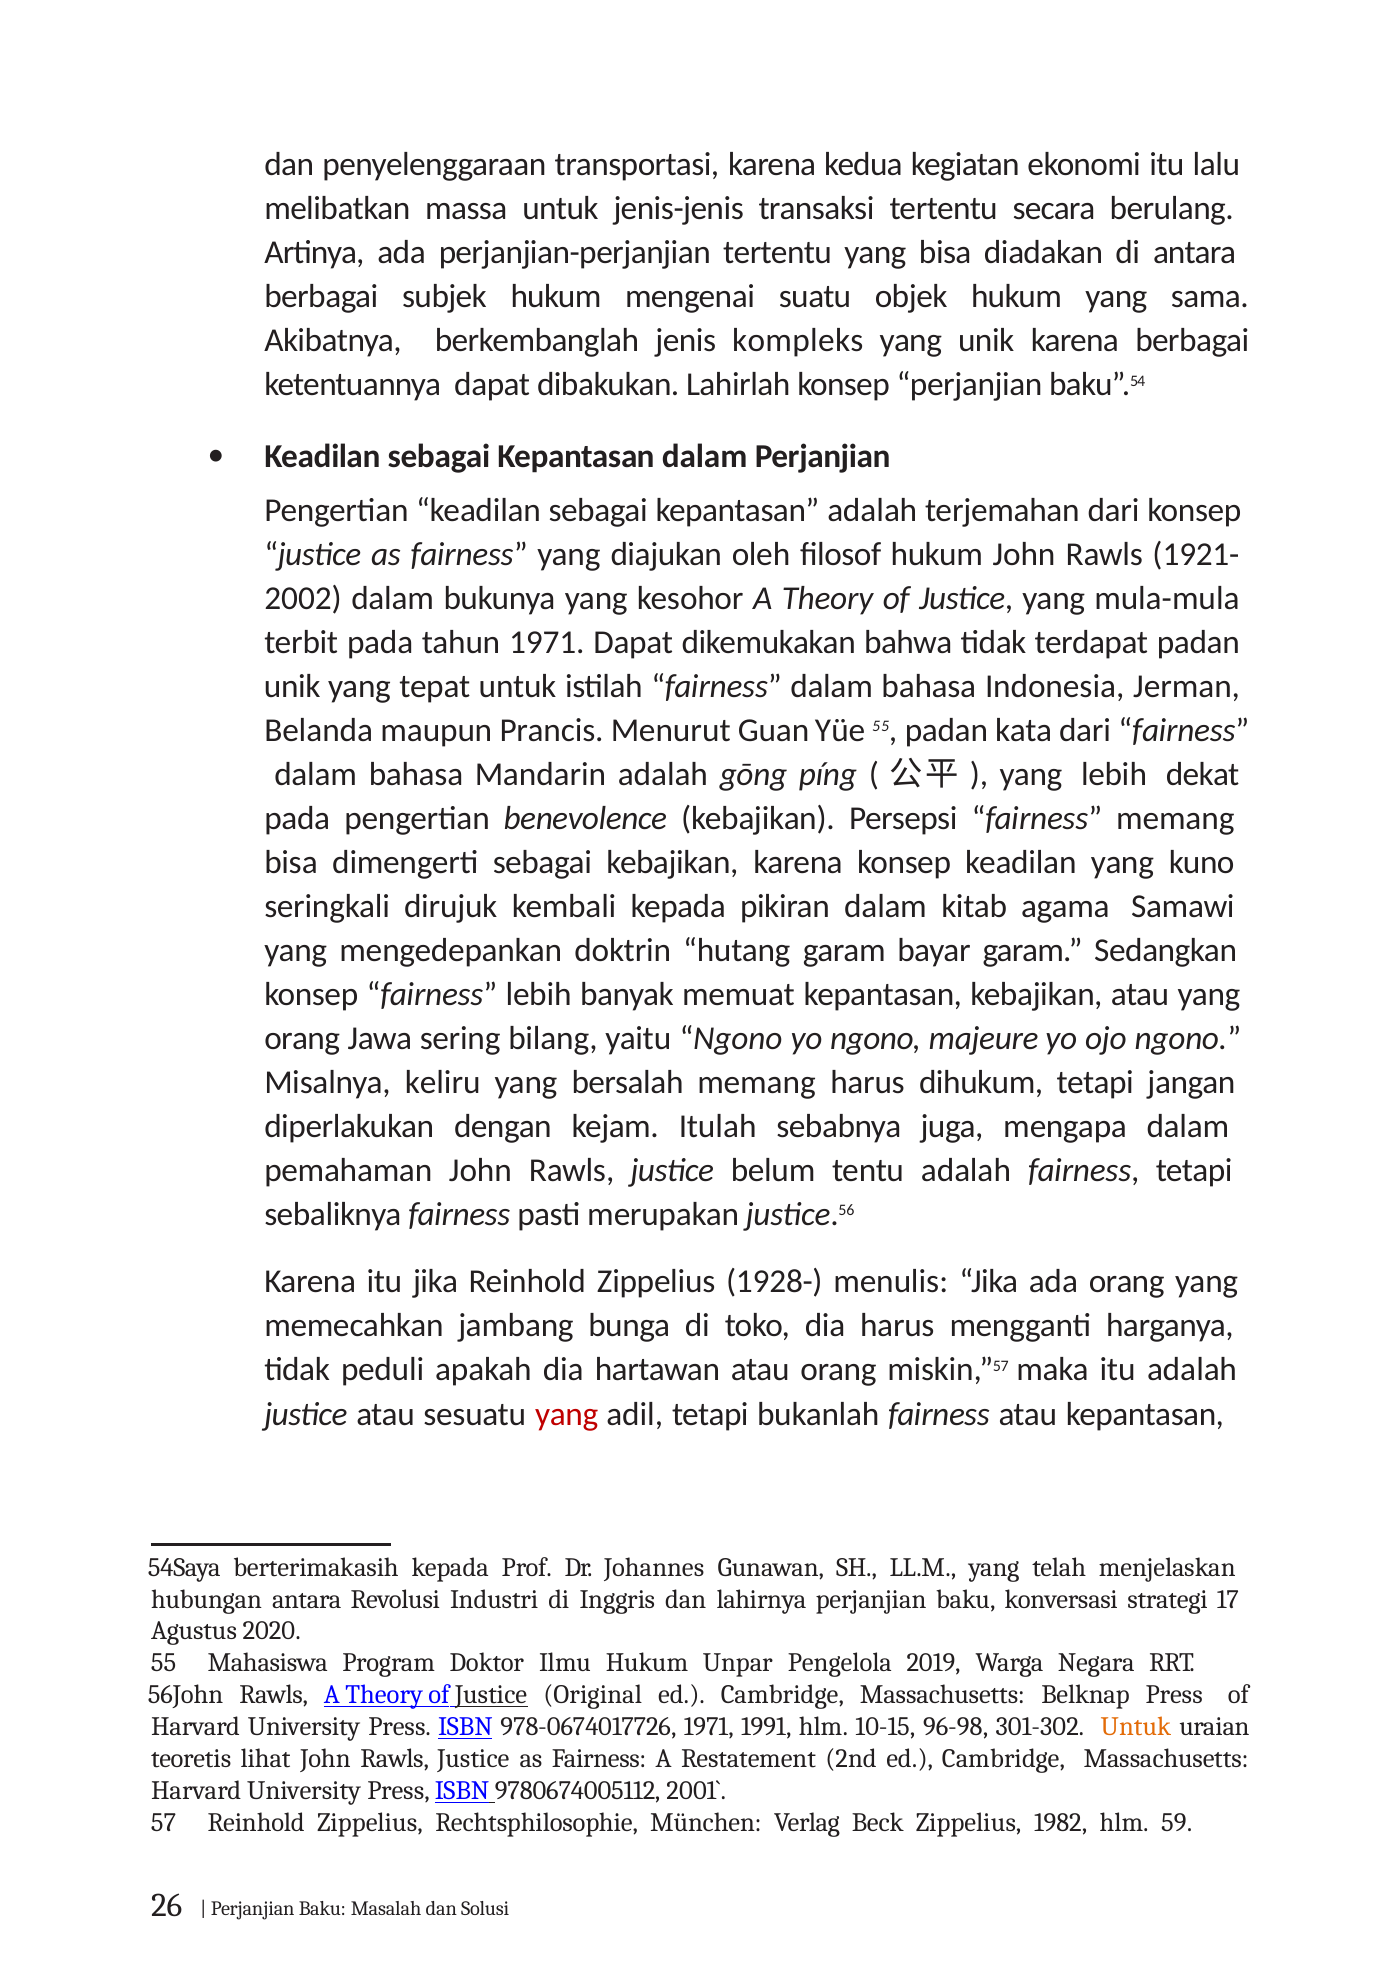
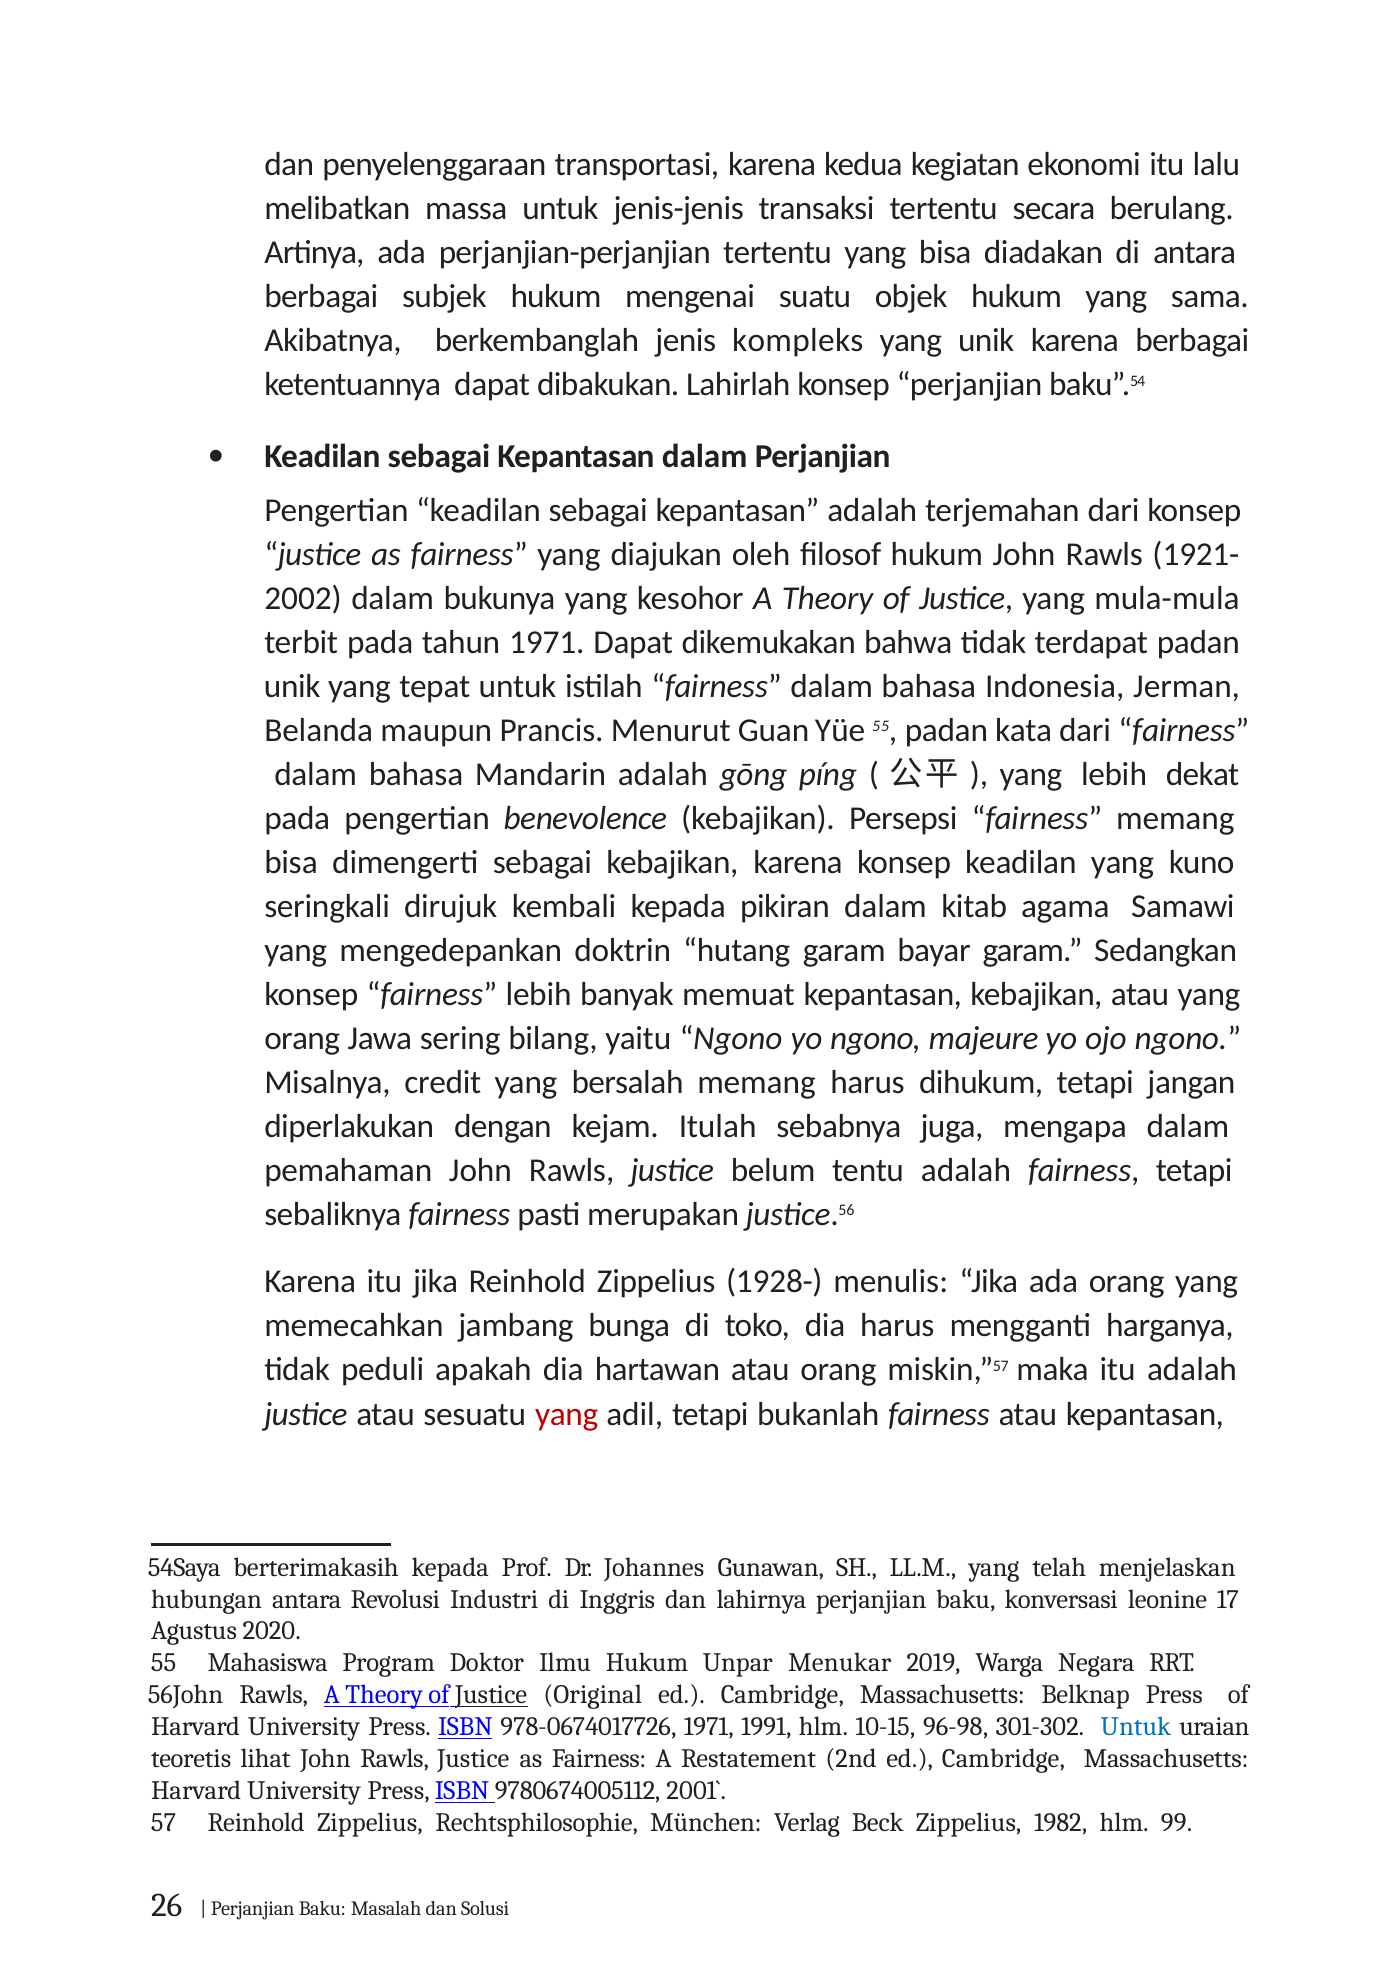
keliru: keliru -> credit
strategi: strategi -> leonine
Pengelola: Pengelola -> Menukar
Untuk at (1136, 1727) colour: orange -> blue
59: 59 -> 99
